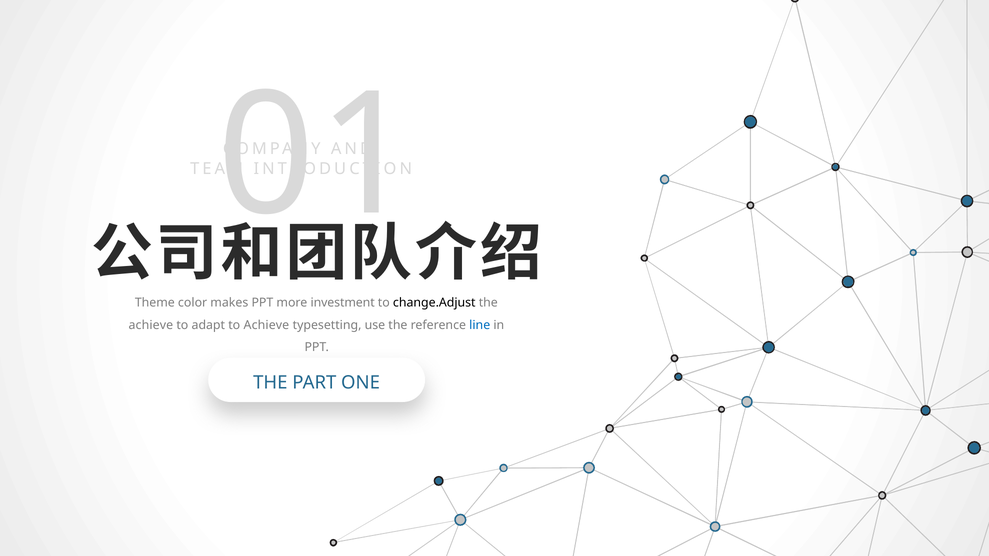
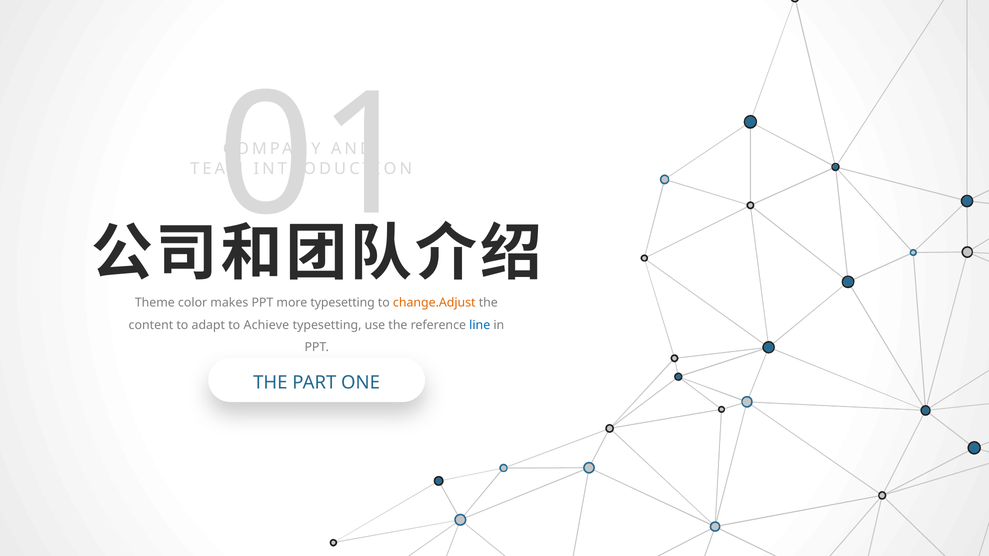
more investment: investment -> typesetting
change.Adjust colour: black -> orange
achieve at (151, 325): achieve -> content
